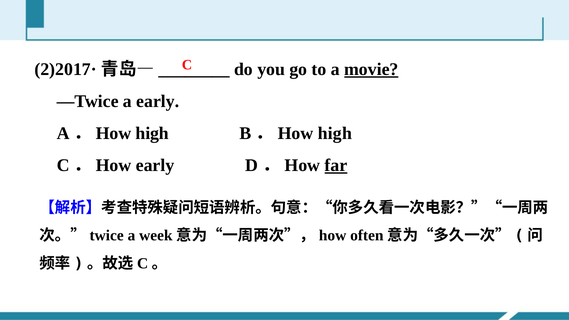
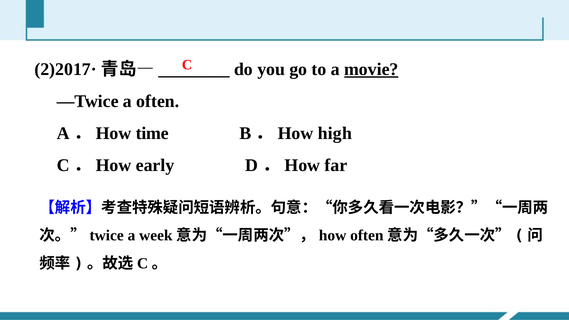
a early: early -> often
high at (152, 133): high -> time
far underline: present -> none
